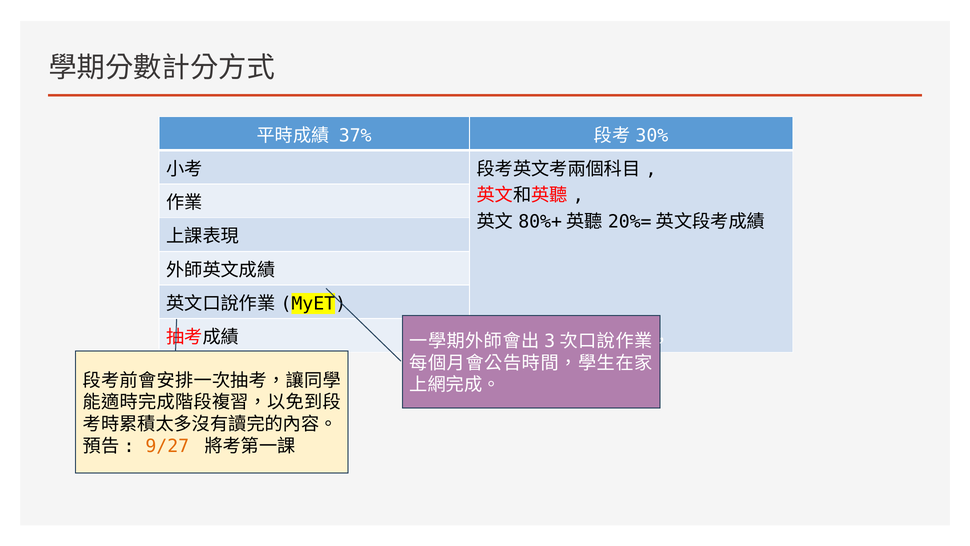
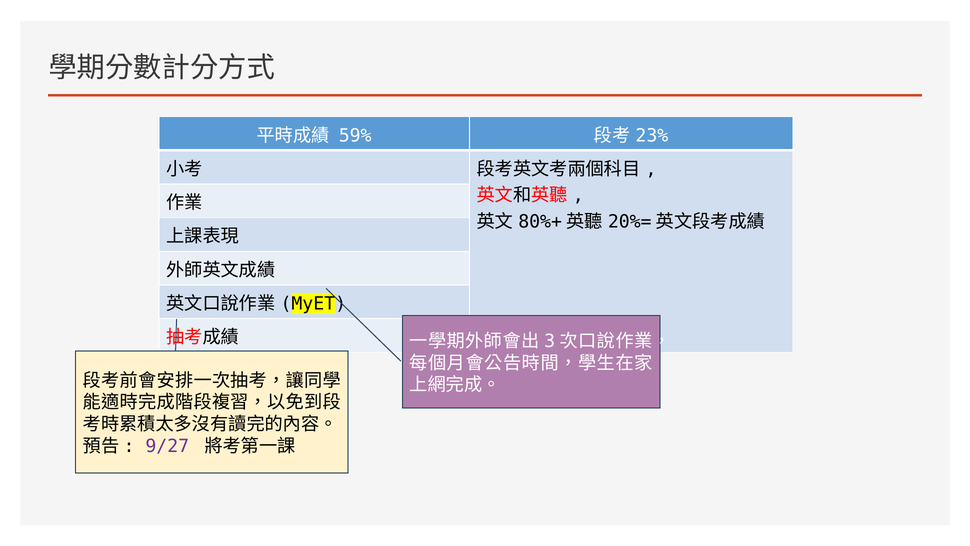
37%: 37% -> 59%
30%: 30% -> 23%
9/27 colour: orange -> purple
